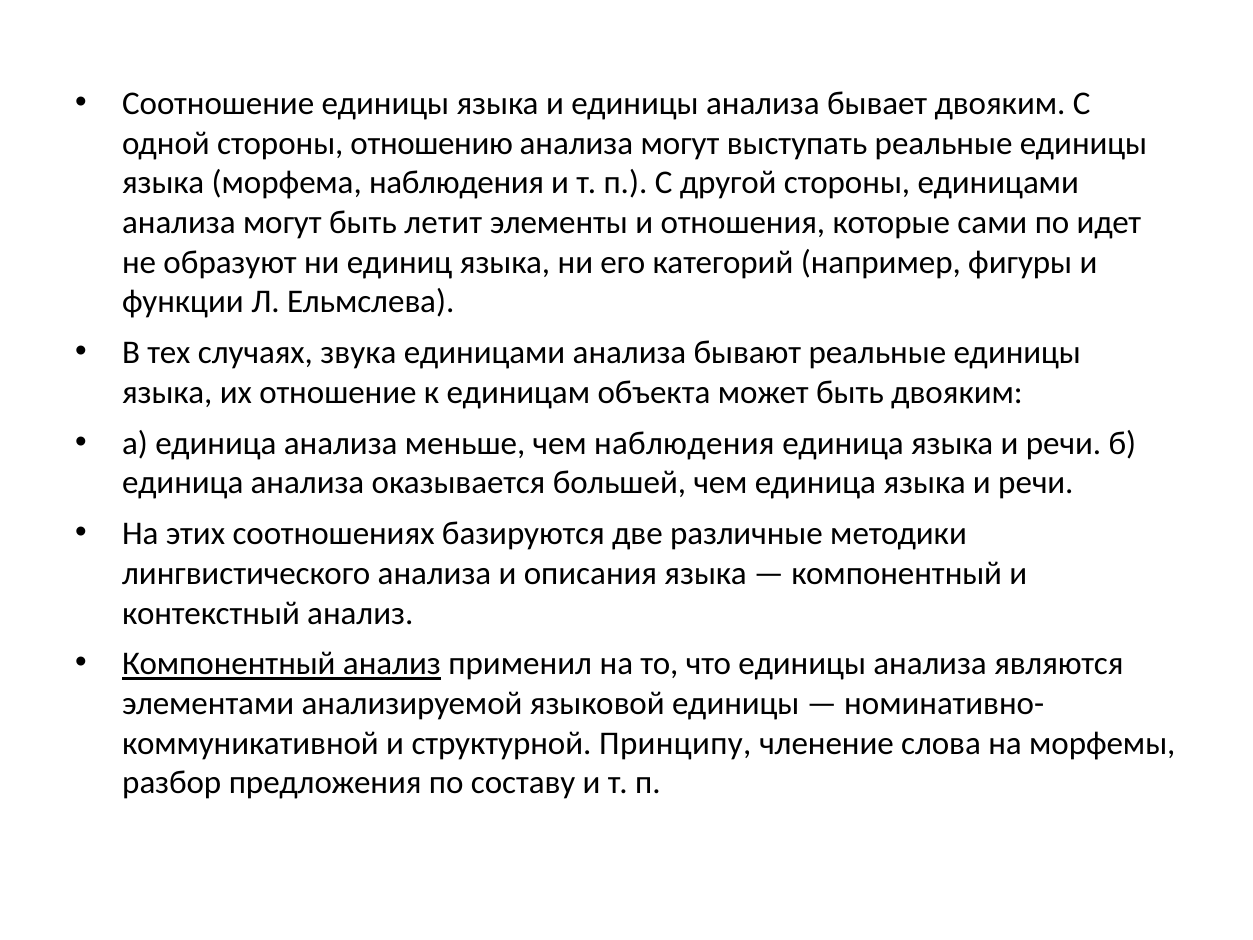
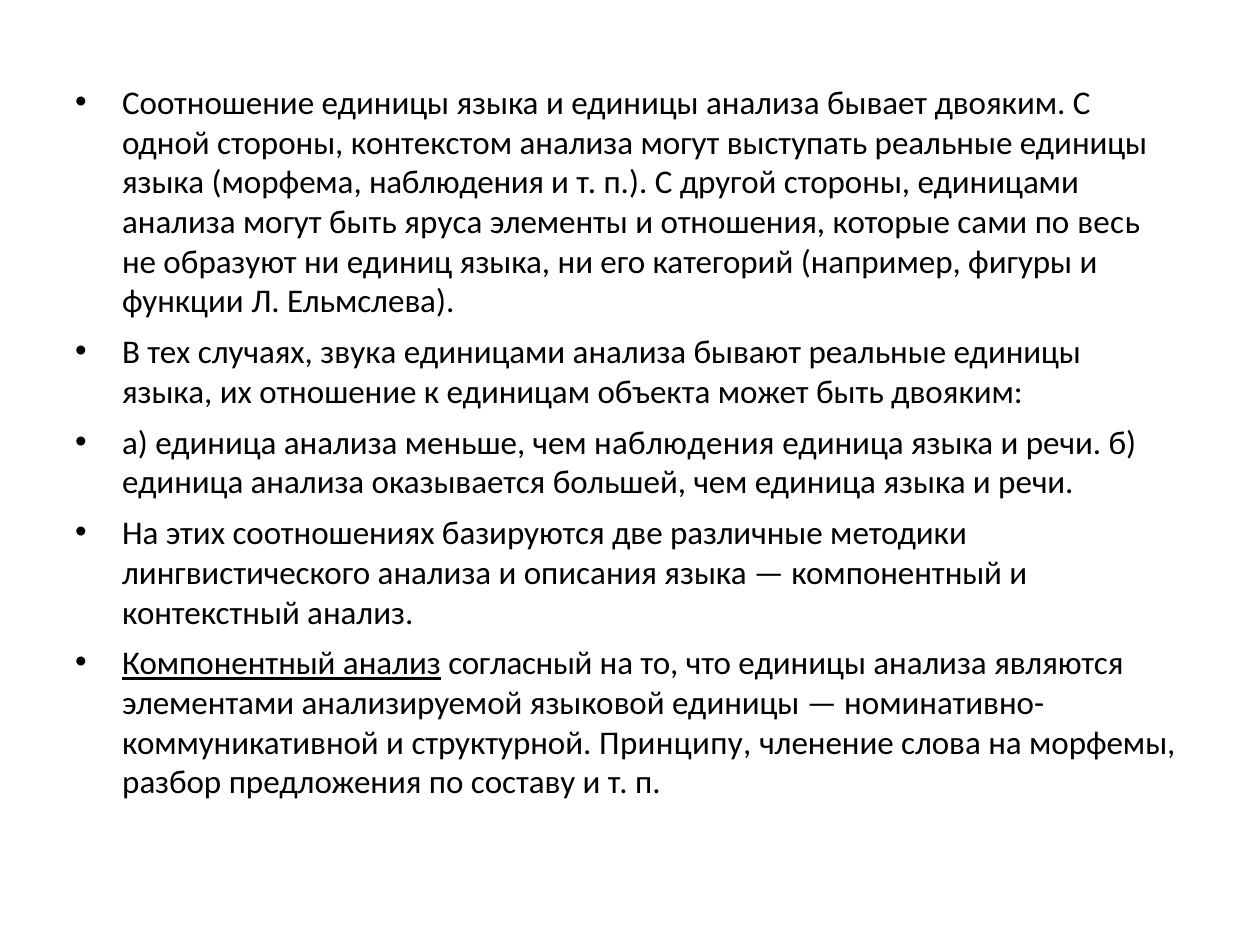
отношению: отношению -> контекстом
летит: летит -> яруса
идет: идет -> весь
применил: применил -> согласный
